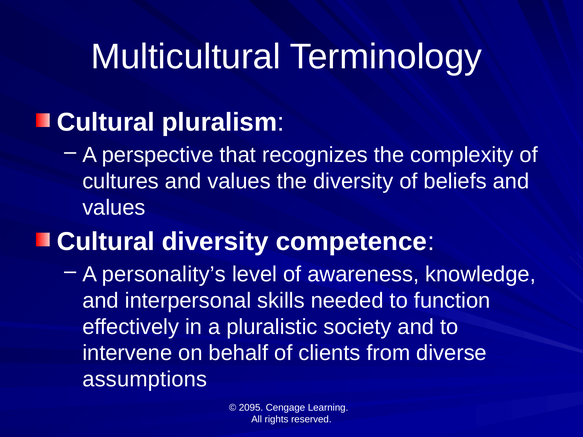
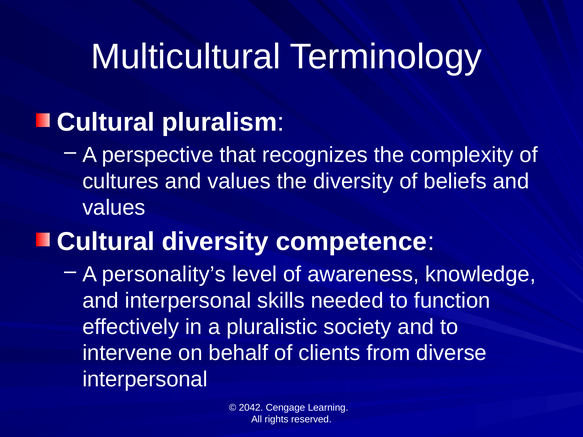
assumptions at (145, 380): assumptions -> interpersonal
2095: 2095 -> 2042
